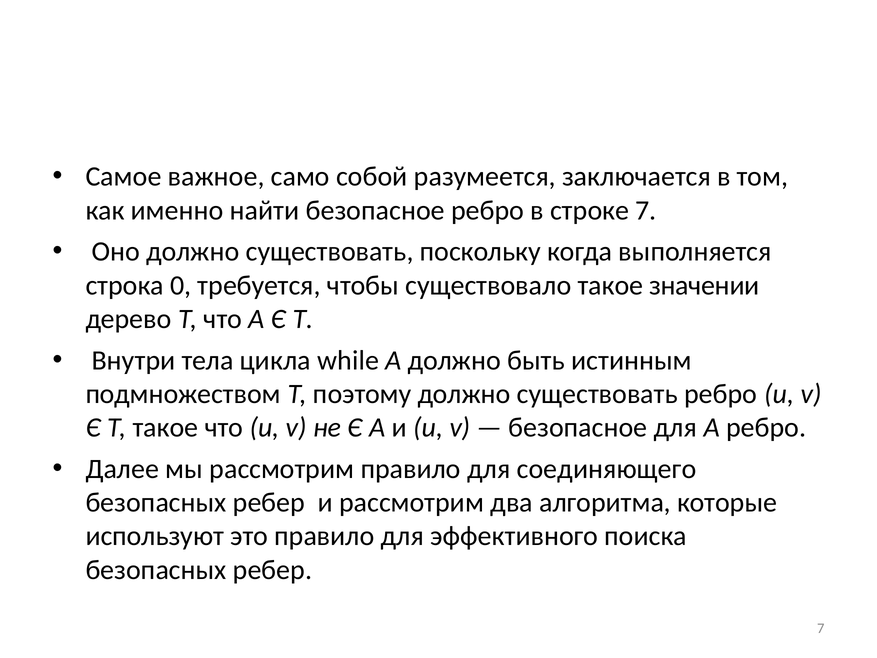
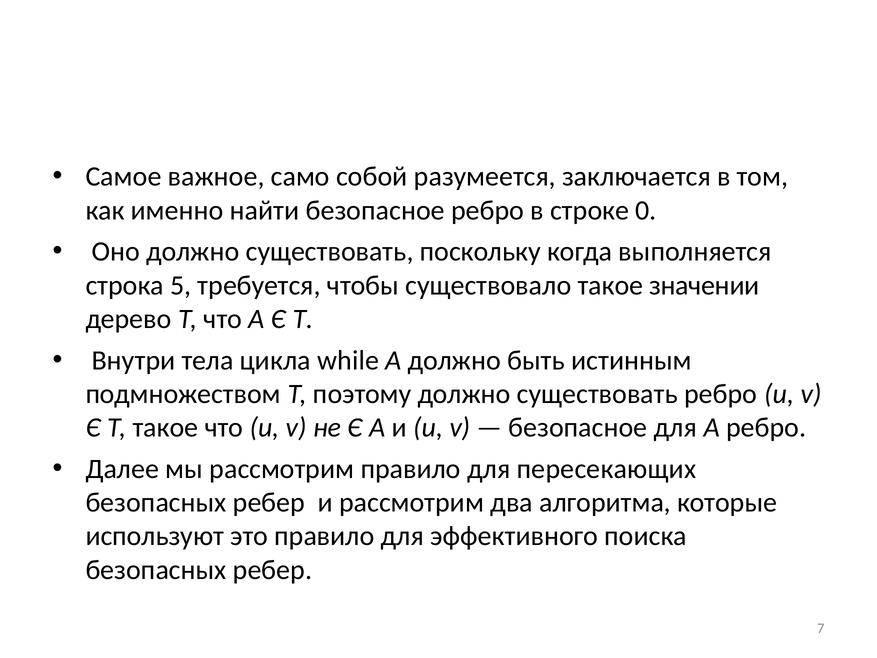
строке 7: 7 -> 0
0: 0 -> 5
соединяющего: соединяющего -> пересекающих
